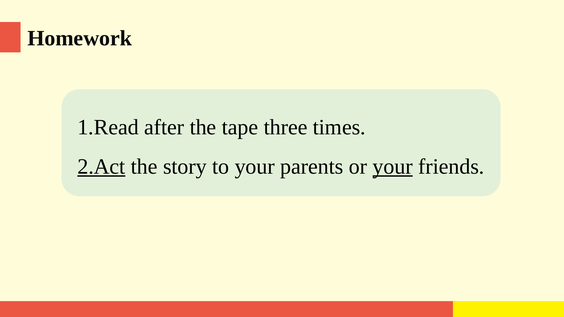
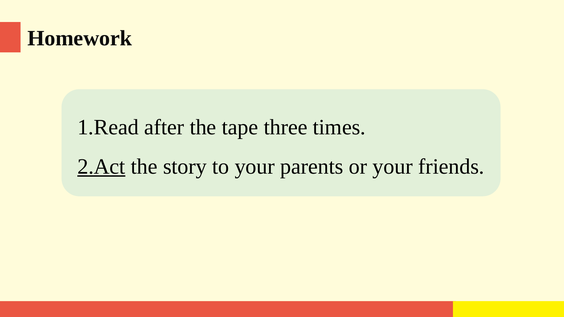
your at (393, 167) underline: present -> none
